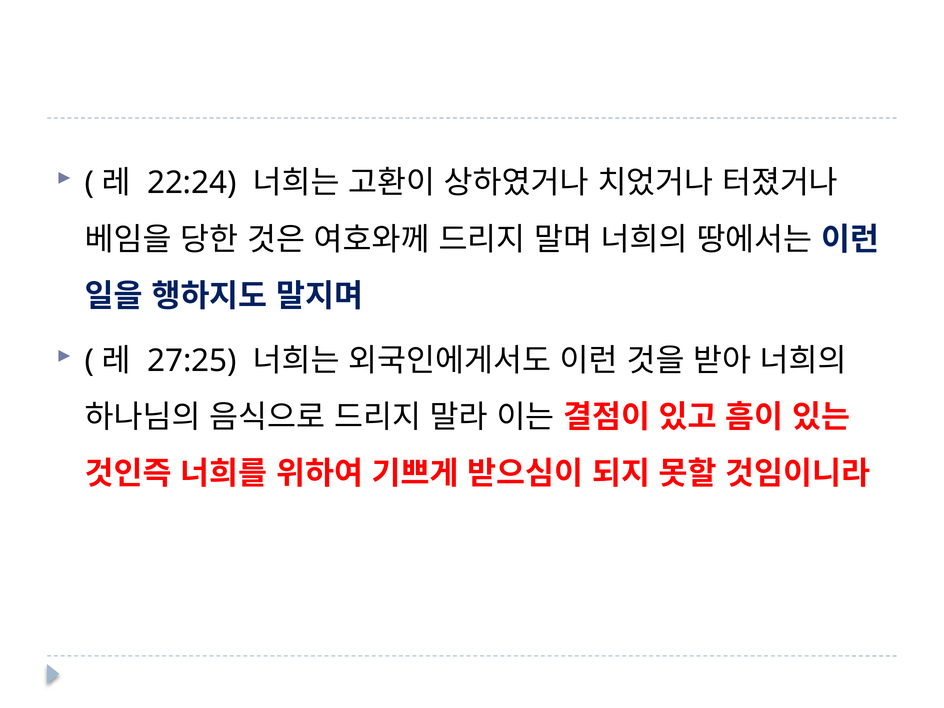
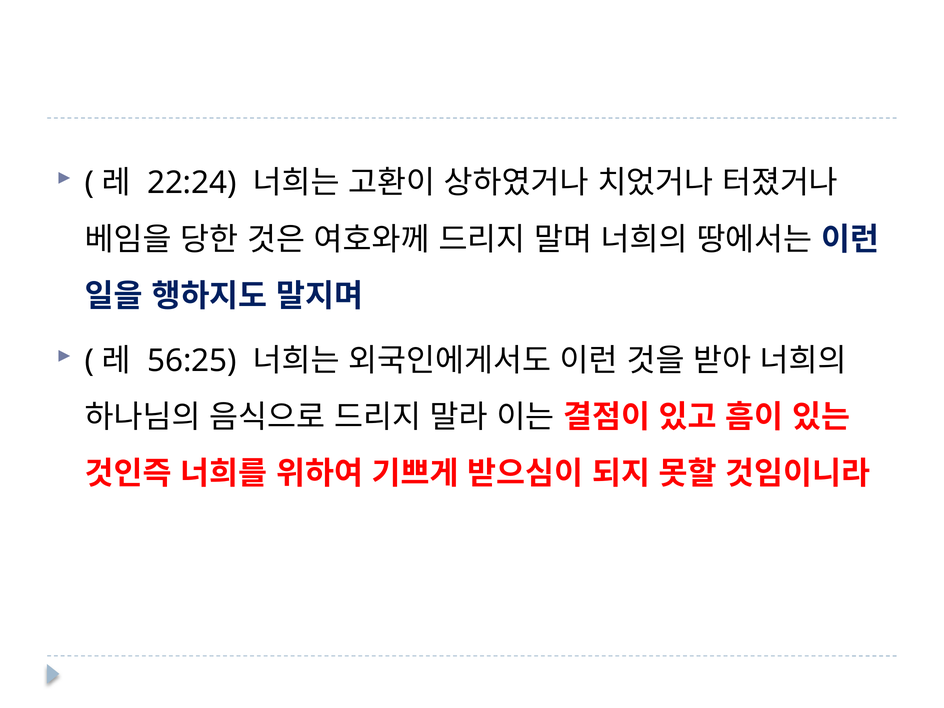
27:25: 27:25 -> 56:25
